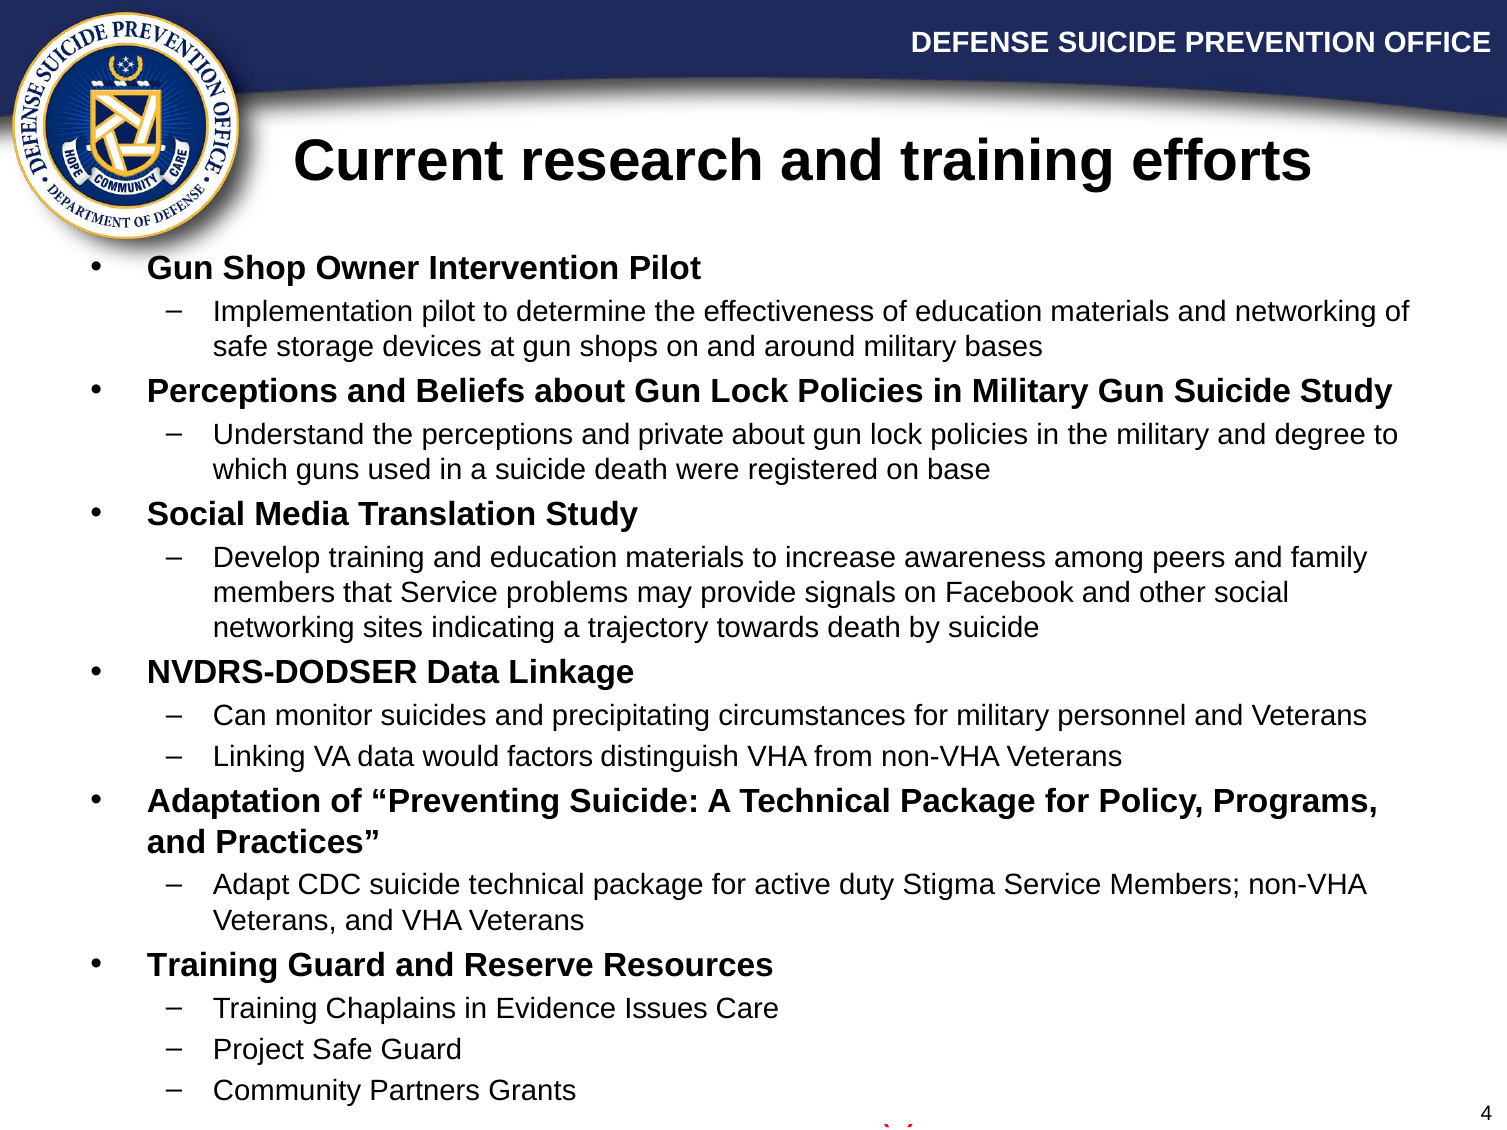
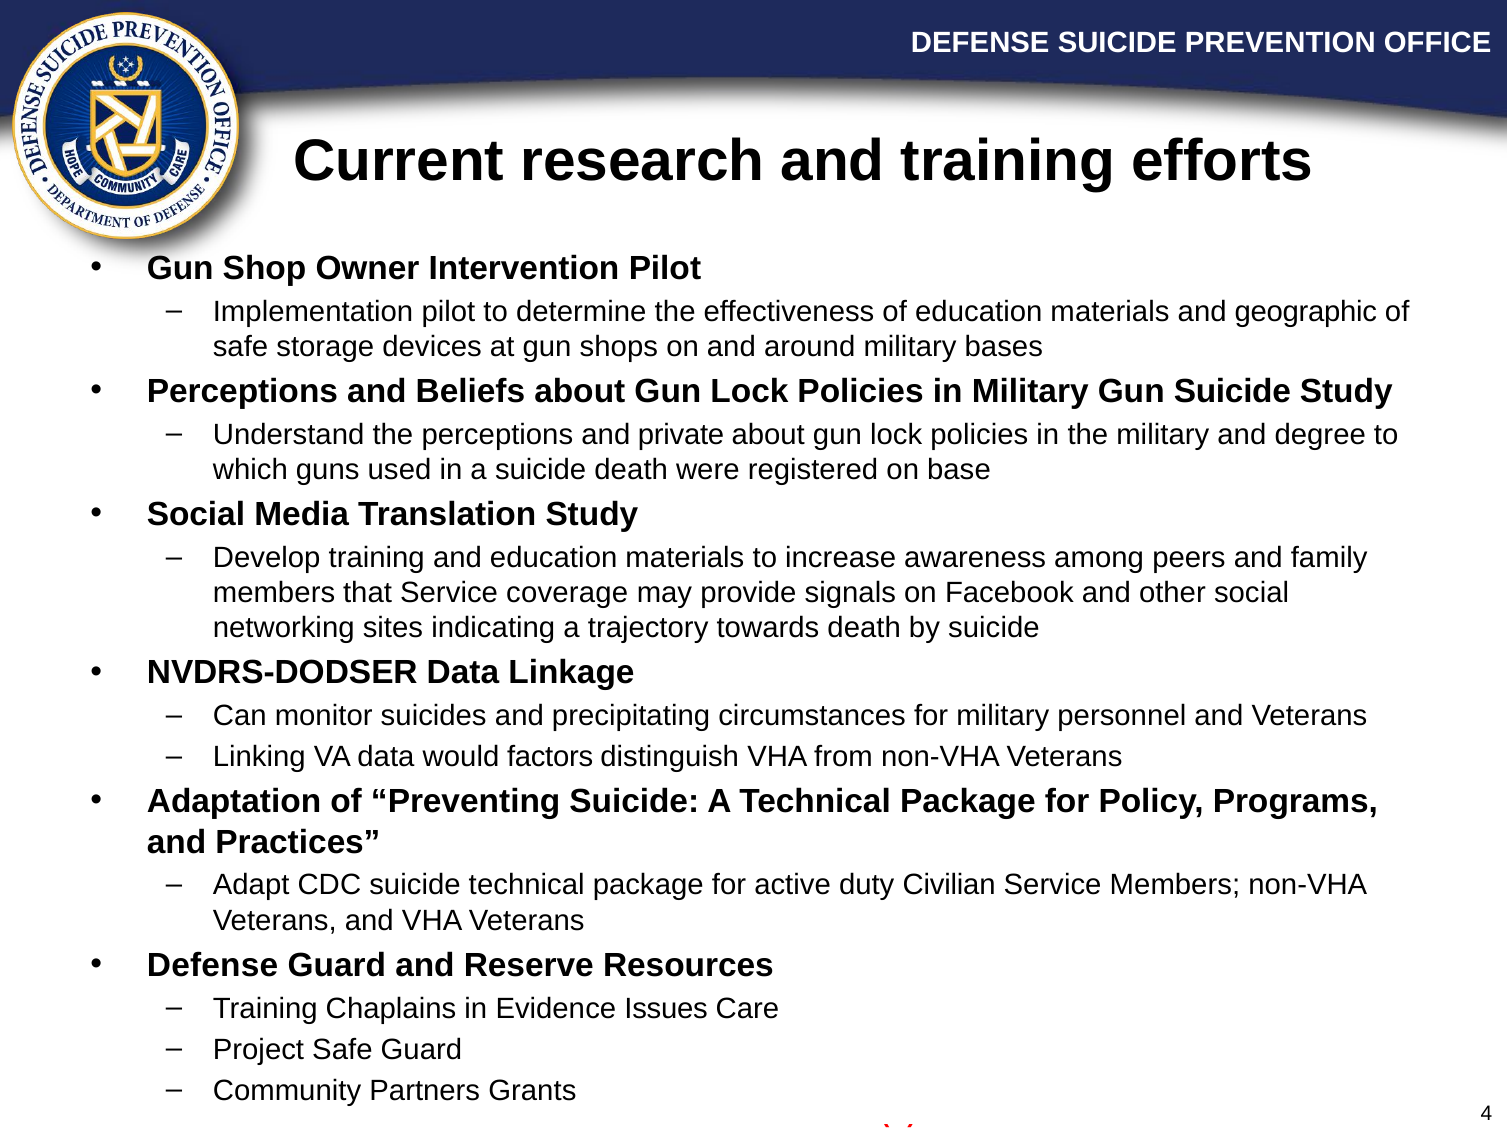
and networking: networking -> geographic
problems: problems -> coverage
Stigma: Stigma -> Civilian
Training at (213, 965): Training -> Defense
